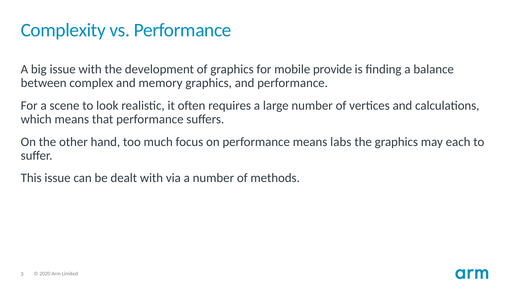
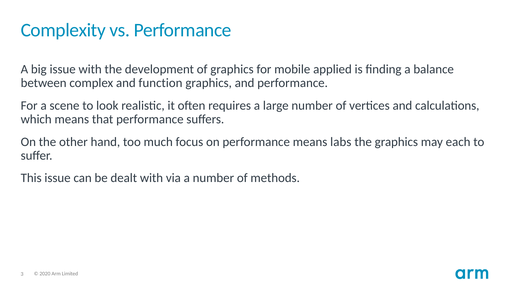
provide: provide -> applied
memory: memory -> function
